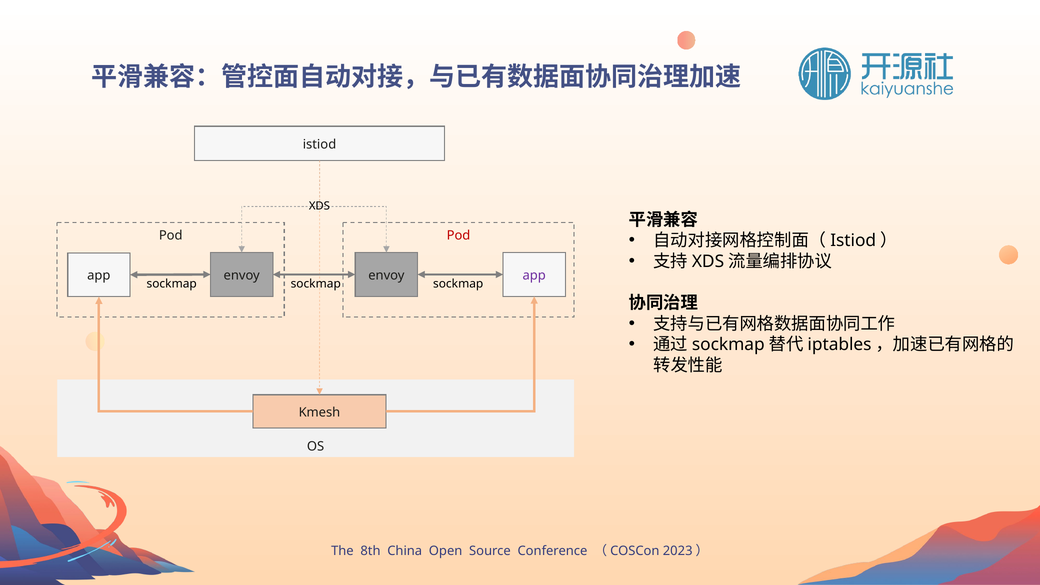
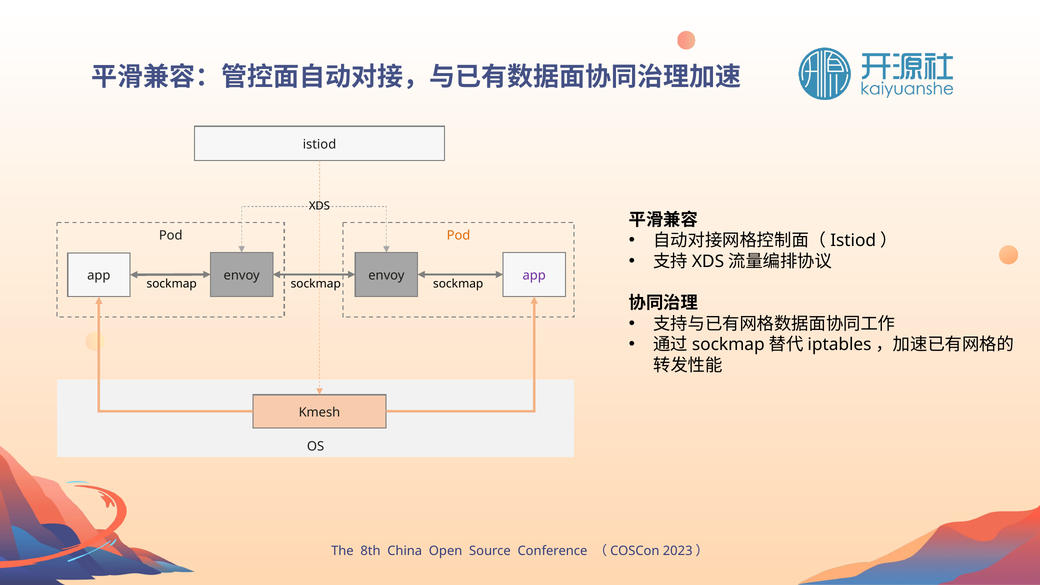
Pod at (458, 235) colour: red -> orange
